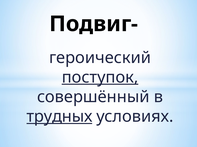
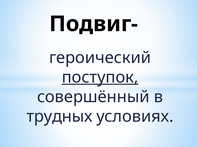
трудных underline: present -> none
